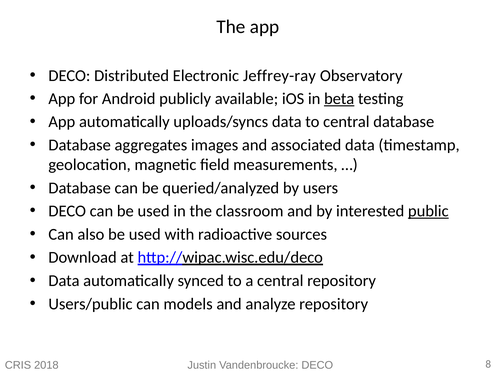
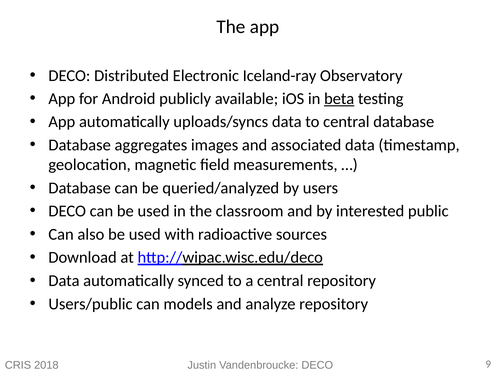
Jeffrey-ray: Jeffrey-ray -> Iceland-ray
public underline: present -> none
8: 8 -> 9
